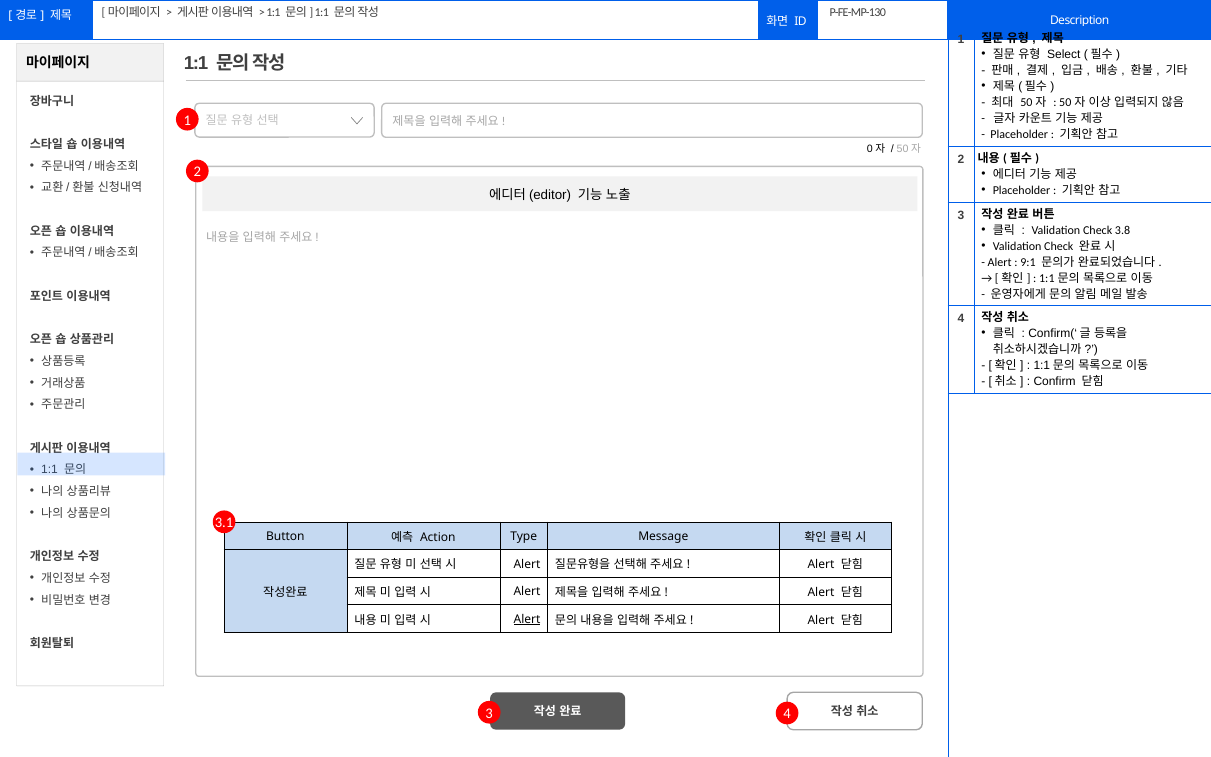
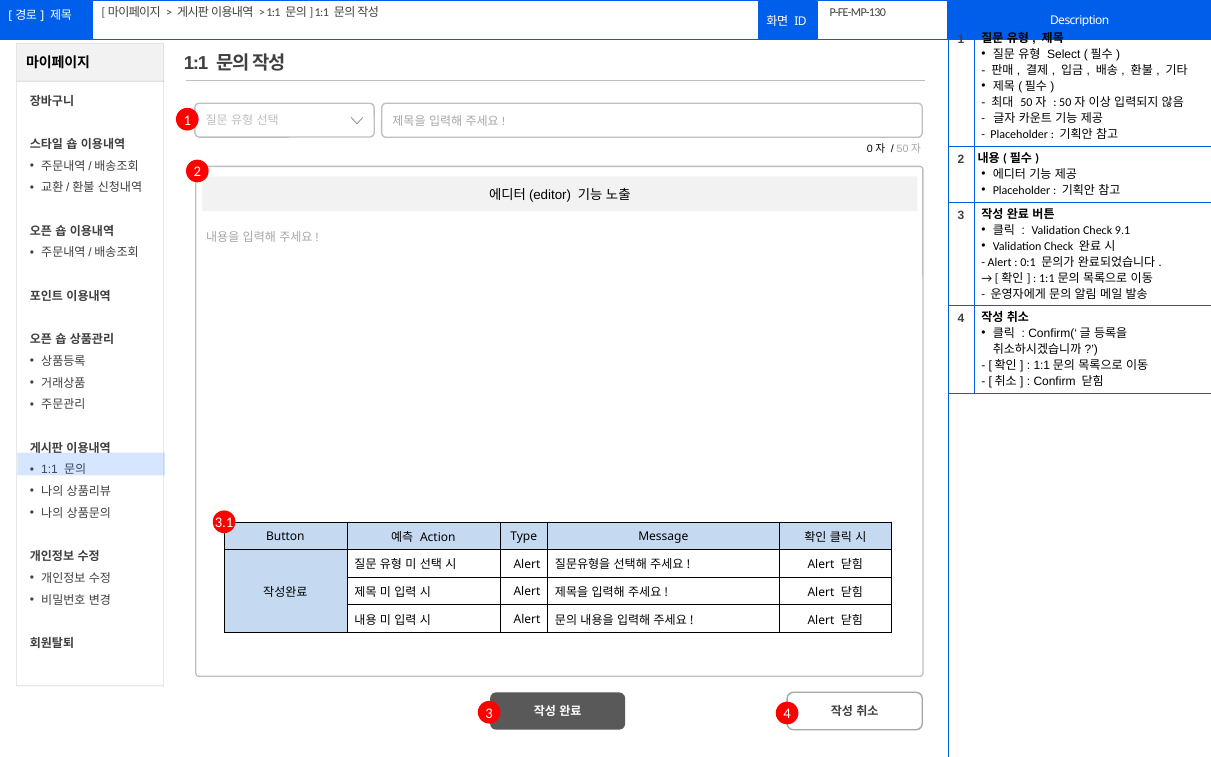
3.8: 3.8 -> 9.1
9:1: 9:1 -> 0:1
Alert at (527, 619) underline: present -> none
